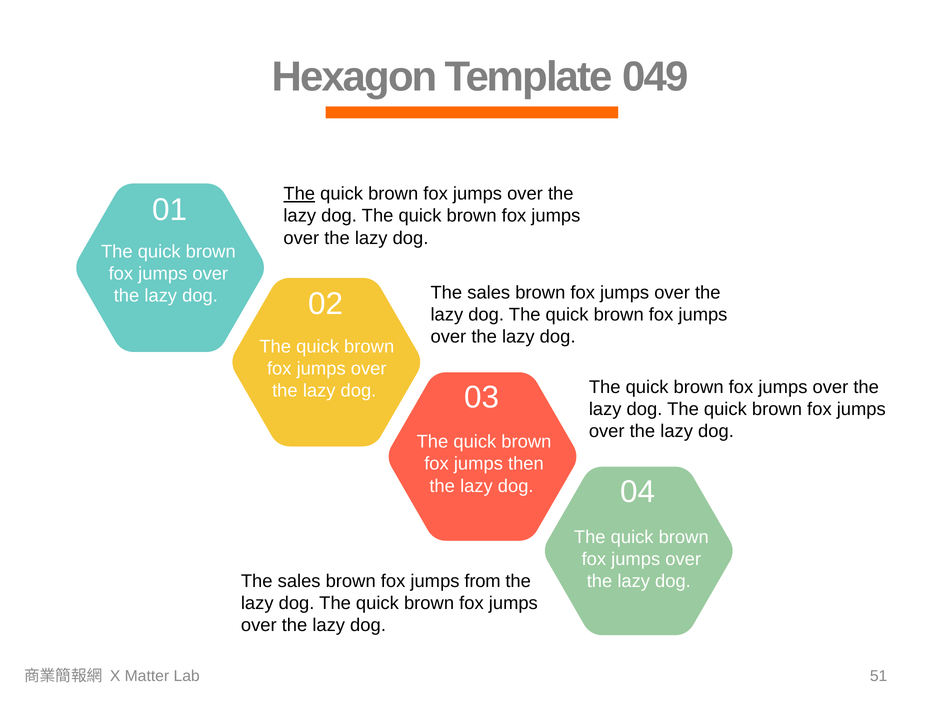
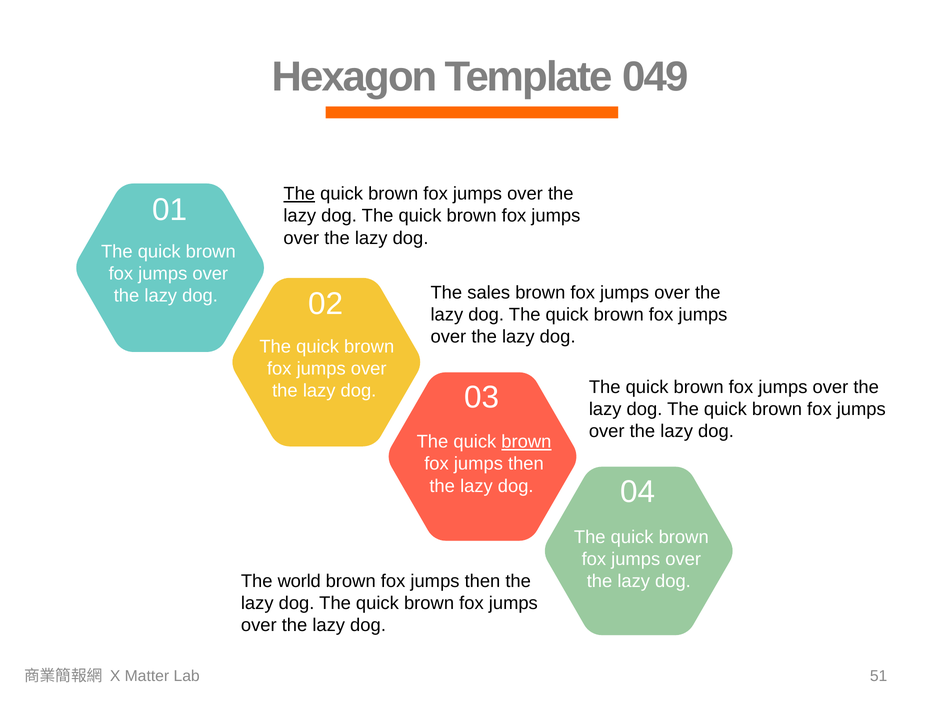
brown at (526, 442) underline: none -> present
sales at (299, 581): sales -> world
from at (483, 581): from -> then
